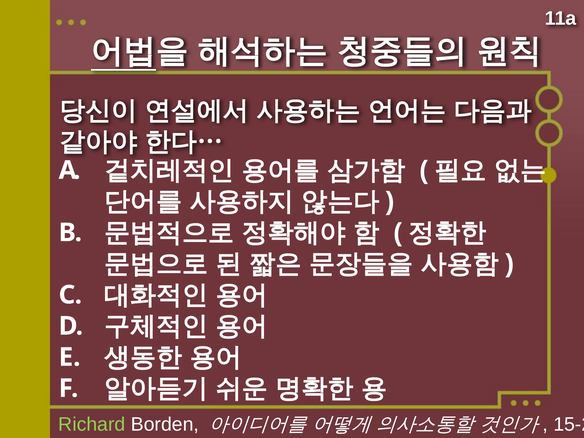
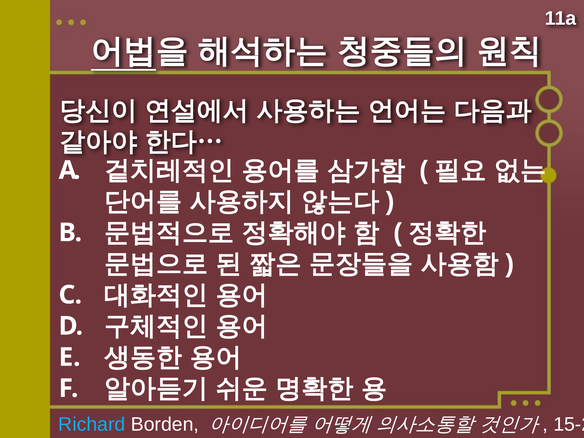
Richard colour: light green -> light blue
